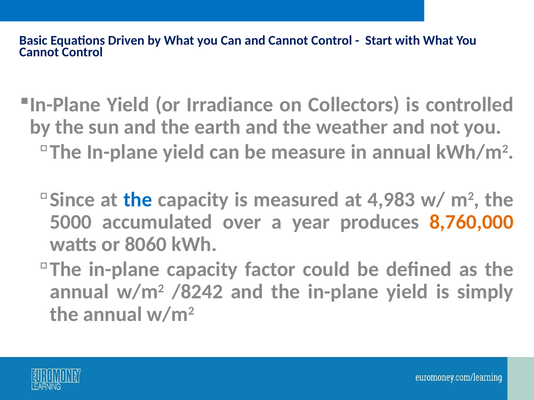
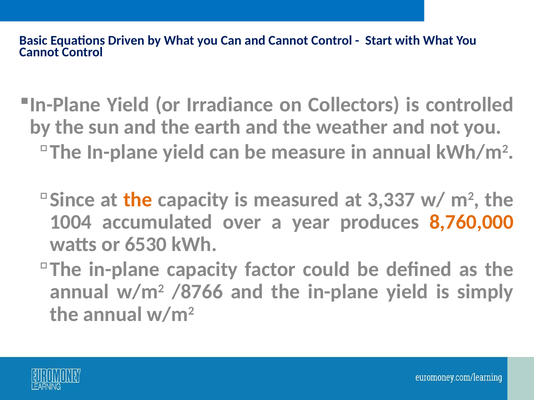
the at (138, 200) colour: blue -> orange
4,983: 4,983 -> 3,337
5000: 5000 -> 1004
8060: 8060 -> 6530
/8242: /8242 -> /8766
